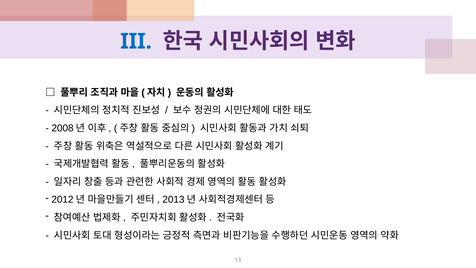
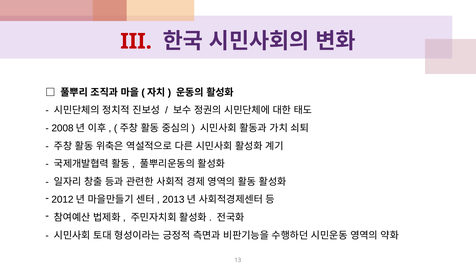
III colour: blue -> red
